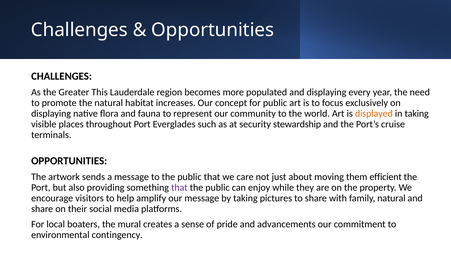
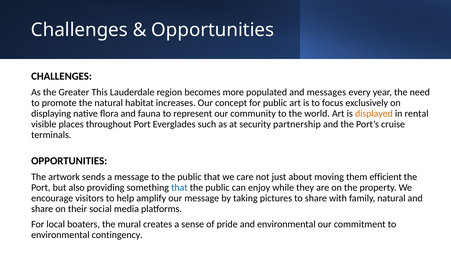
and displaying: displaying -> messages
in taking: taking -> rental
stewardship: stewardship -> partnership
that at (179, 187) colour: purple -> blue
and advancements: advancements -> environmental
